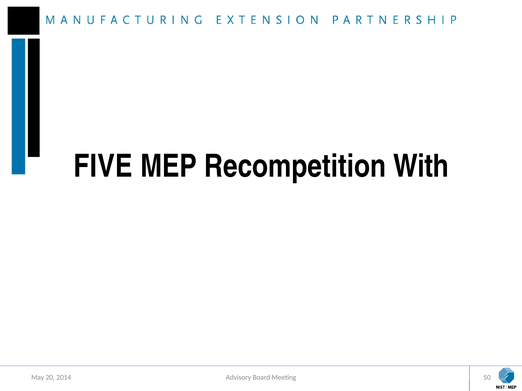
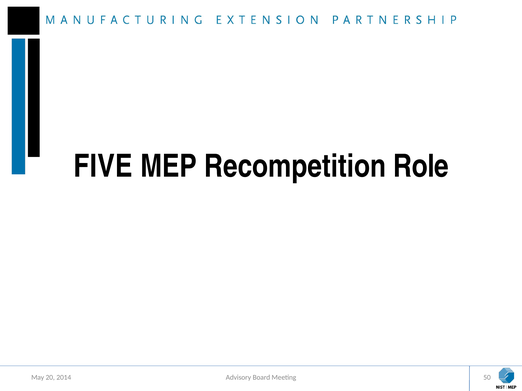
With: With -> Role
